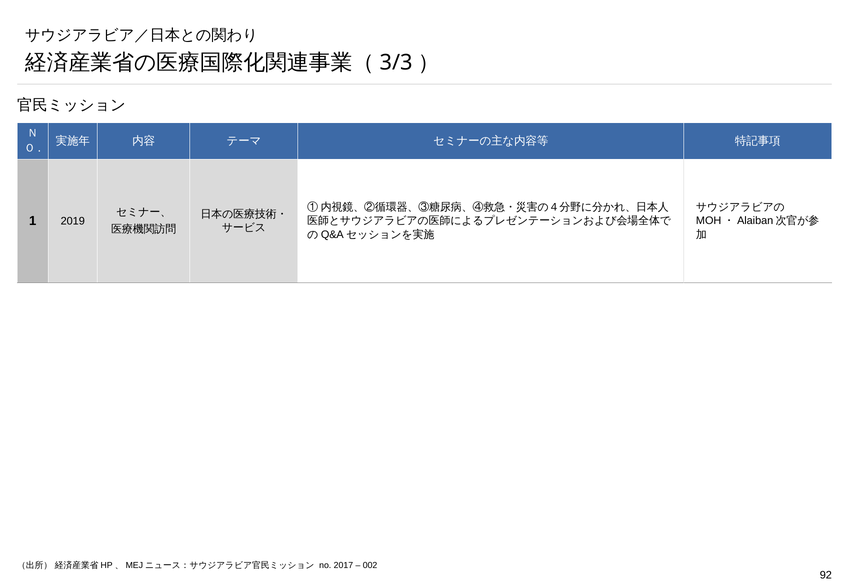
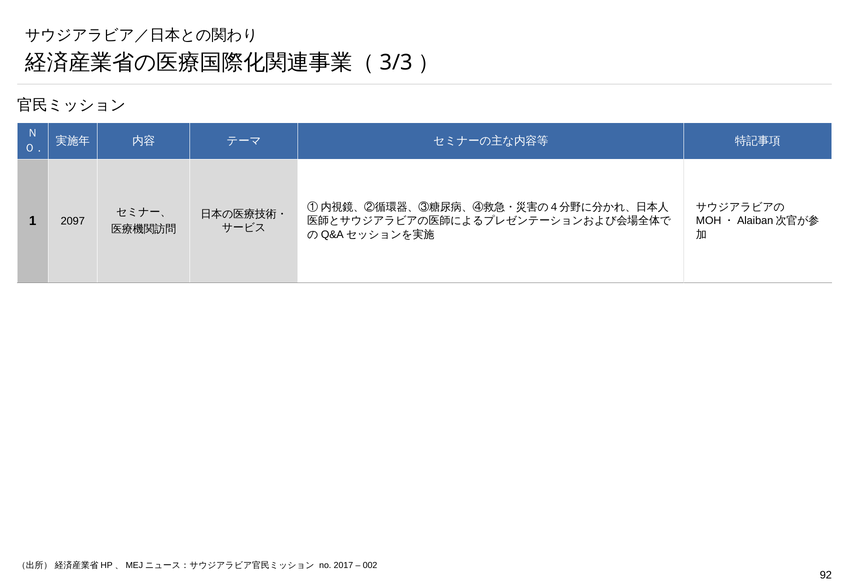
2019: 2019 -> 2097
